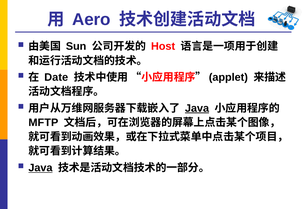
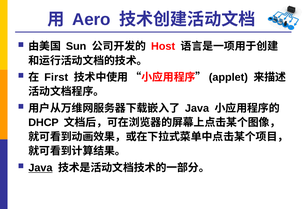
Date: Date -> First
Java at (197, 108) underline: present -> none
MFTP: MFTP -> DHCP
